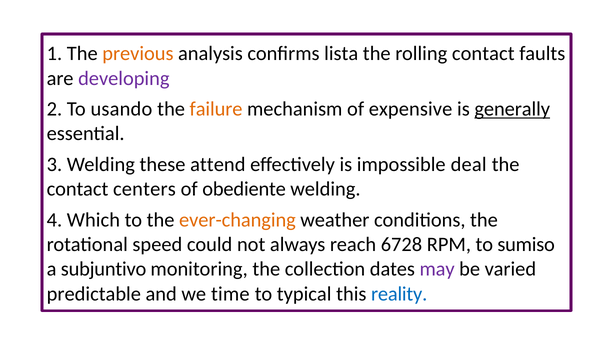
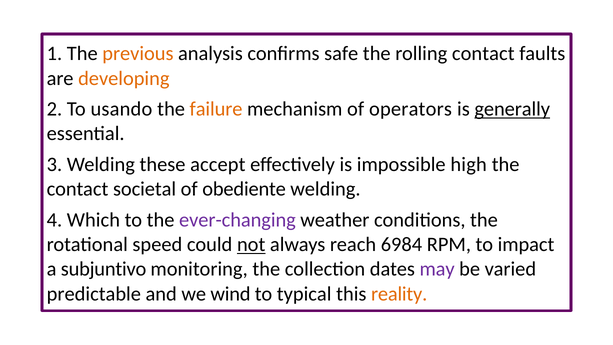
lista: lista -> safe
developing colour: purple -> orange
expensive: expensive -> operators
attend: attend -> accept
deal: deal -> high
centers: centers -> societal
ever-changing colour: orange -> purple
not underline: none -> present
6728: 6728 -> 6984
sumiso: sumiso -> impact
time: time -> wind
reality colour: blue -> orange
